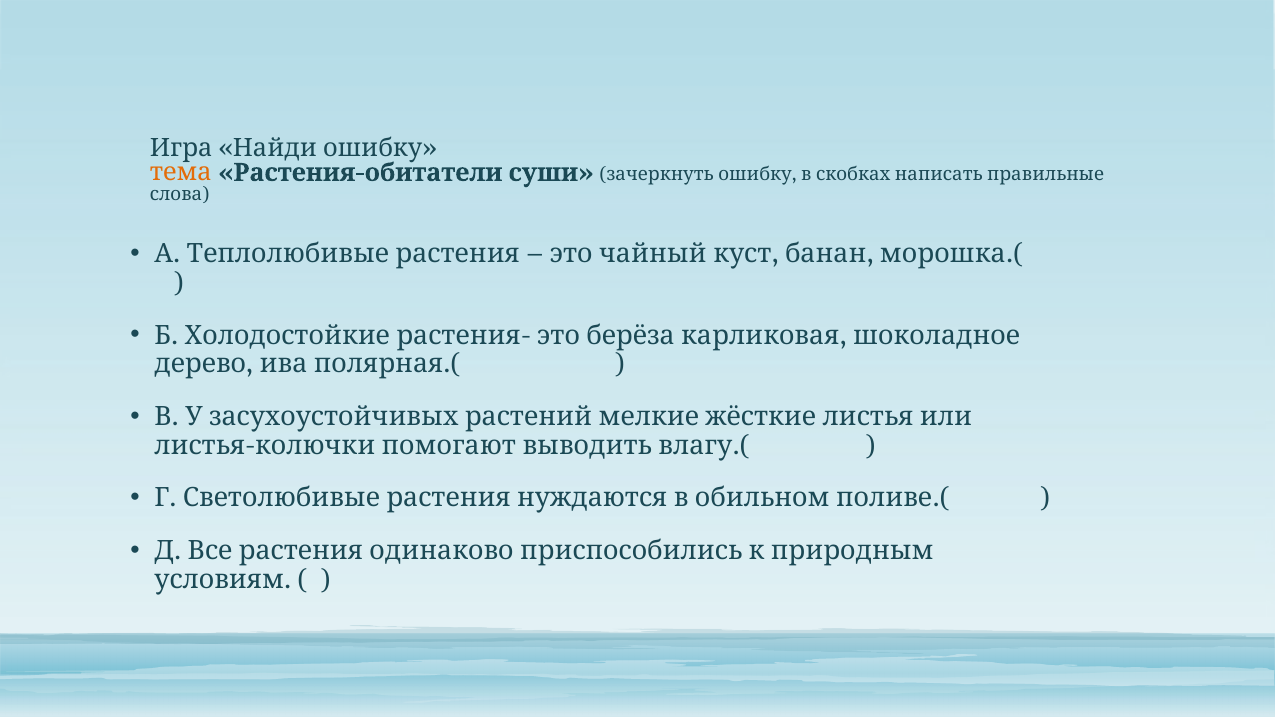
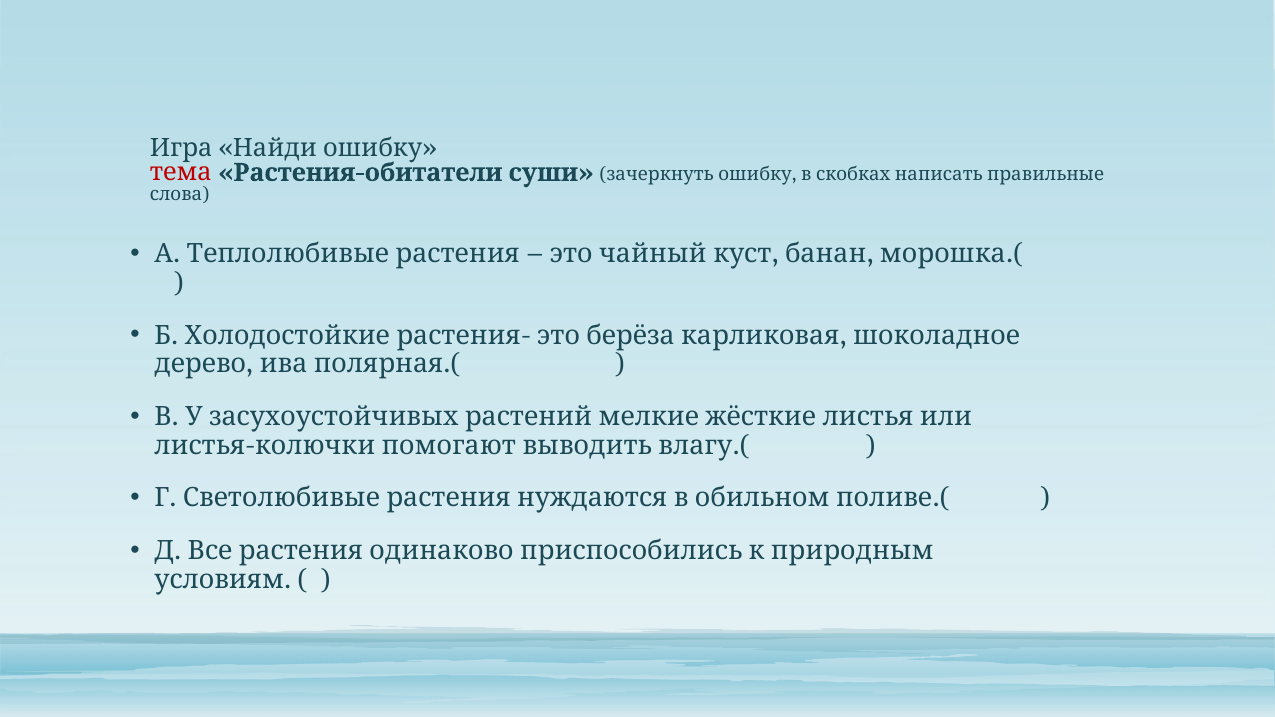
тема colour: orange -> red
